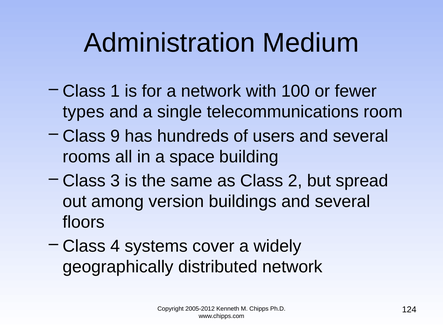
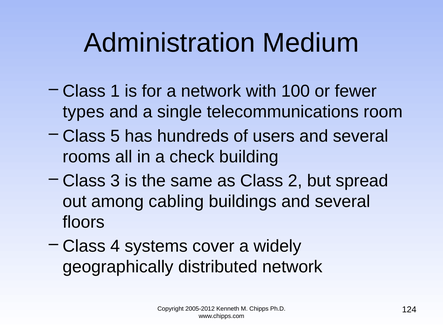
9: 9 -> 5
space: space -> check
version: version -> cabling
